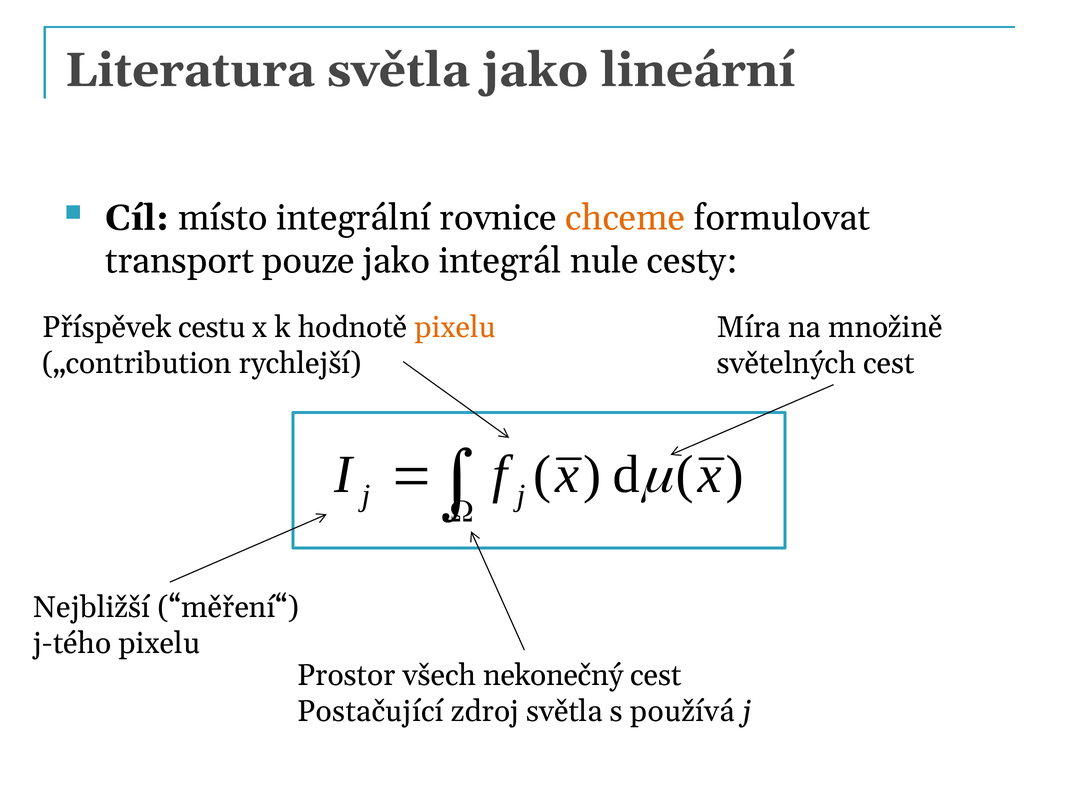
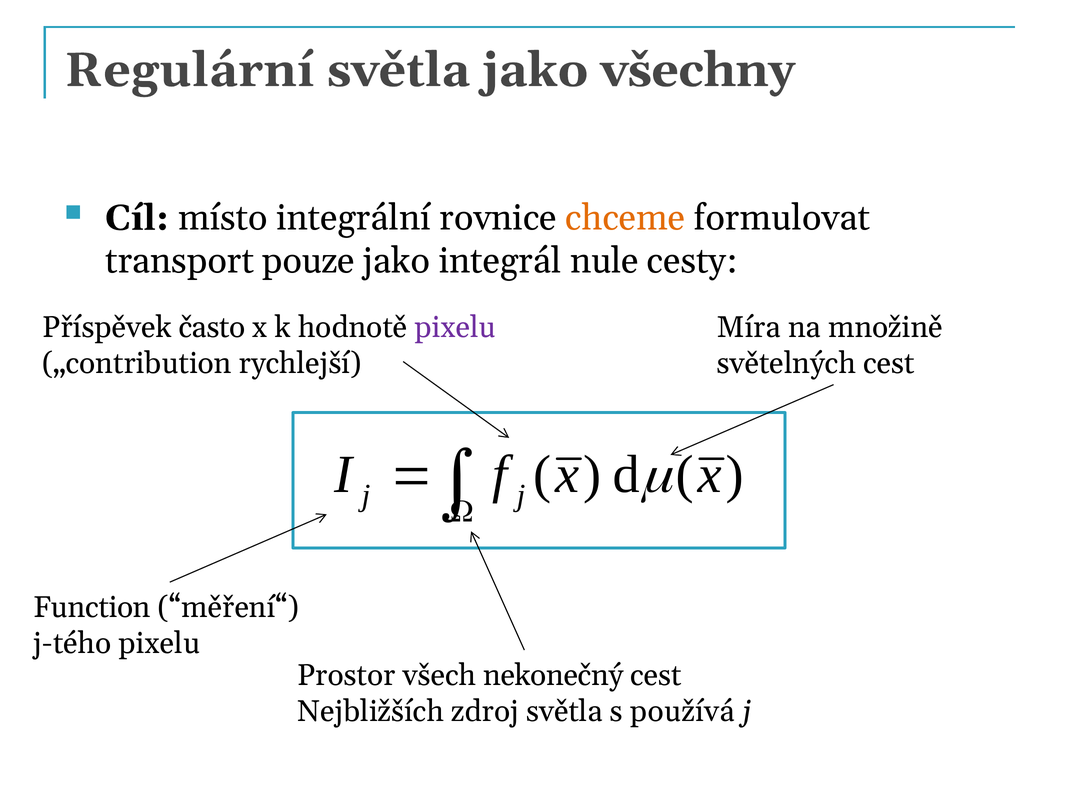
Literatura: Literatura -> Regulární
lineární: lineární -> všechny
cestu: cestu -> často
pixelu at (455, 328) colour: orange -> purple
Nejbližší: Nejbližší -> Function
Postačující: Postačující -> Nejbližších
